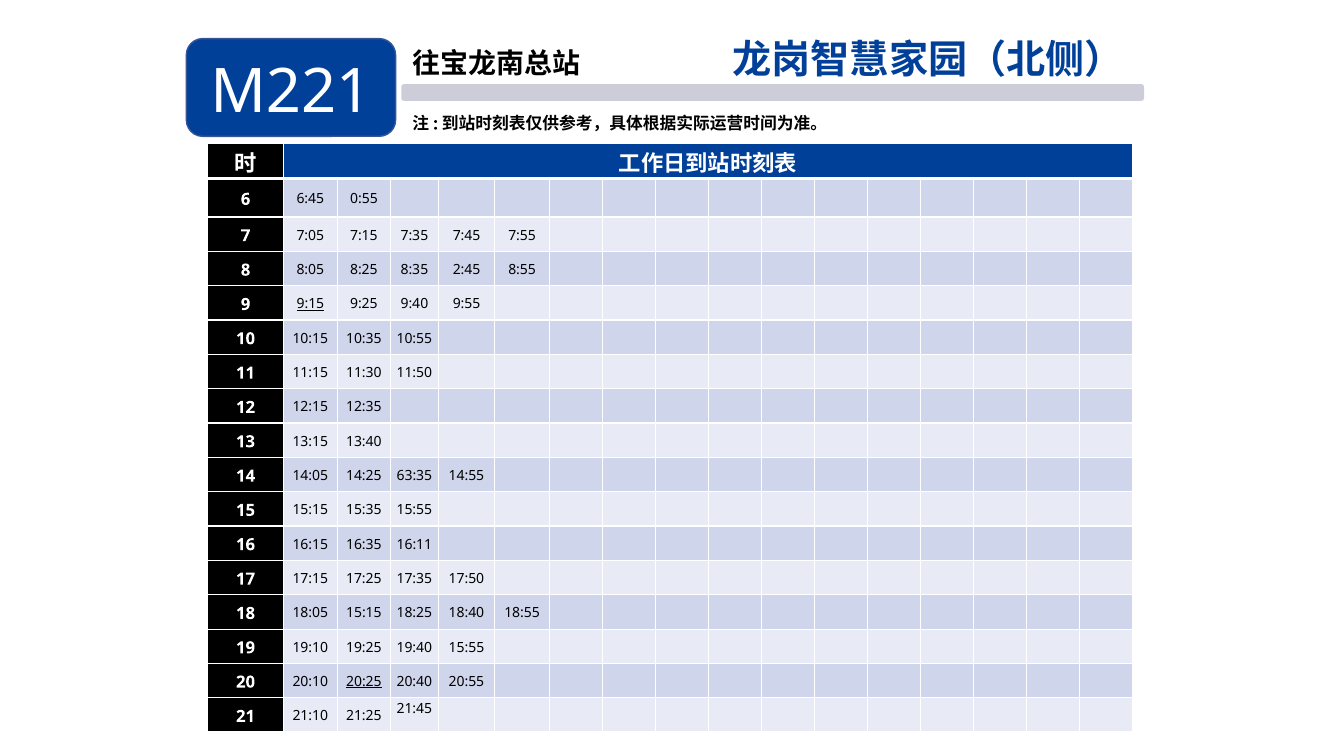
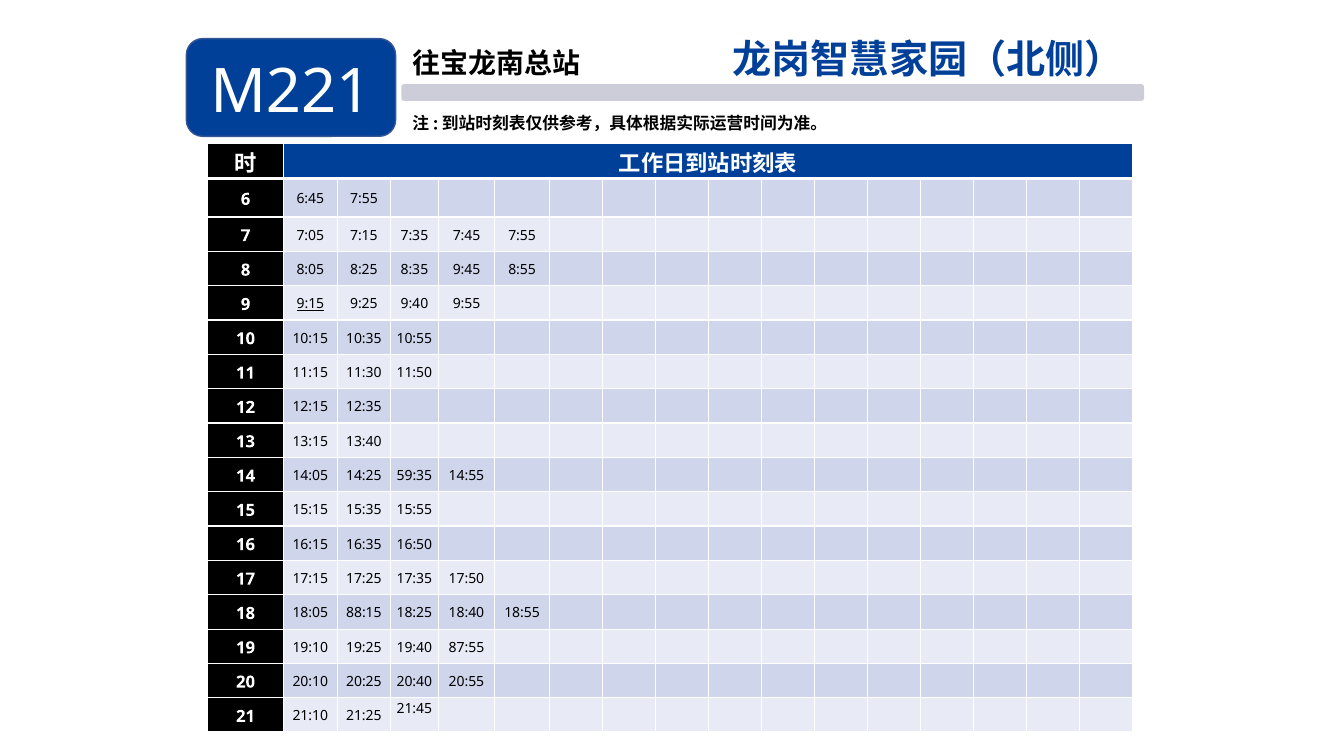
6:45 0:55: 0:55 -> 7:55
2:45: 2:45 -> 9:45
63:35: 63:35 -> 59:35
16:11: 16:11 -> 16:50
18:05 15:15: 15:15 -> 88:15
19:40 15:55: 15:55 -> 87:55
20:25 underline: present -> none
